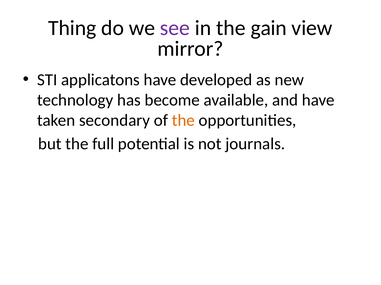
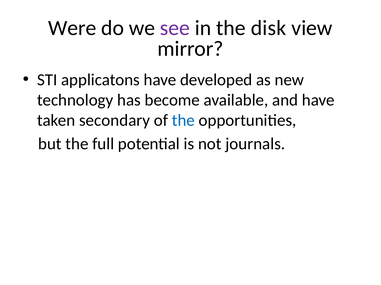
Thing: Thing -> Were
gain: gain -> disk
the at (183, 121) colour: orange -> blue
